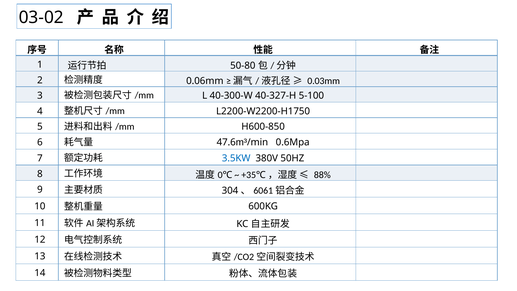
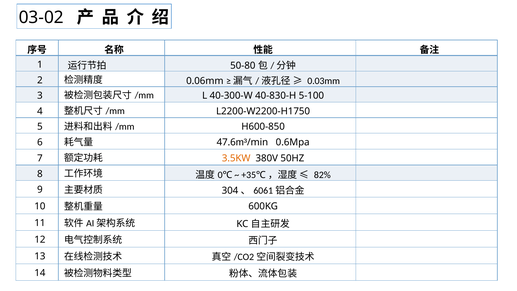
40-327-H: 40-327-H -> 40-830-H
3.5KW colour: blue -> orange
88%: 88% -> 82%
